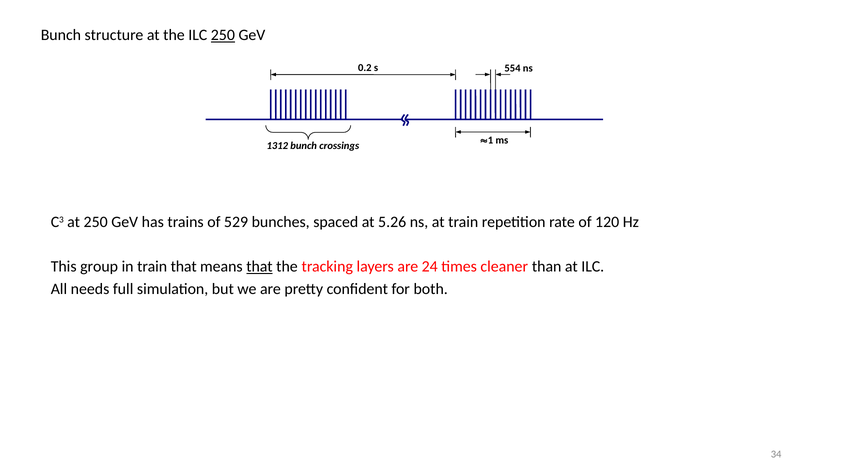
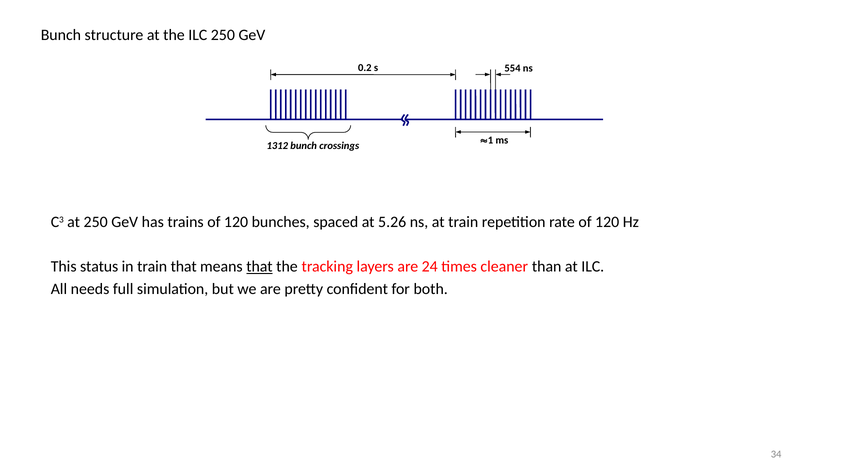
250 at (223, 35) underline: present -> none
trains of 529: 529 -> 120
group: group -> status
